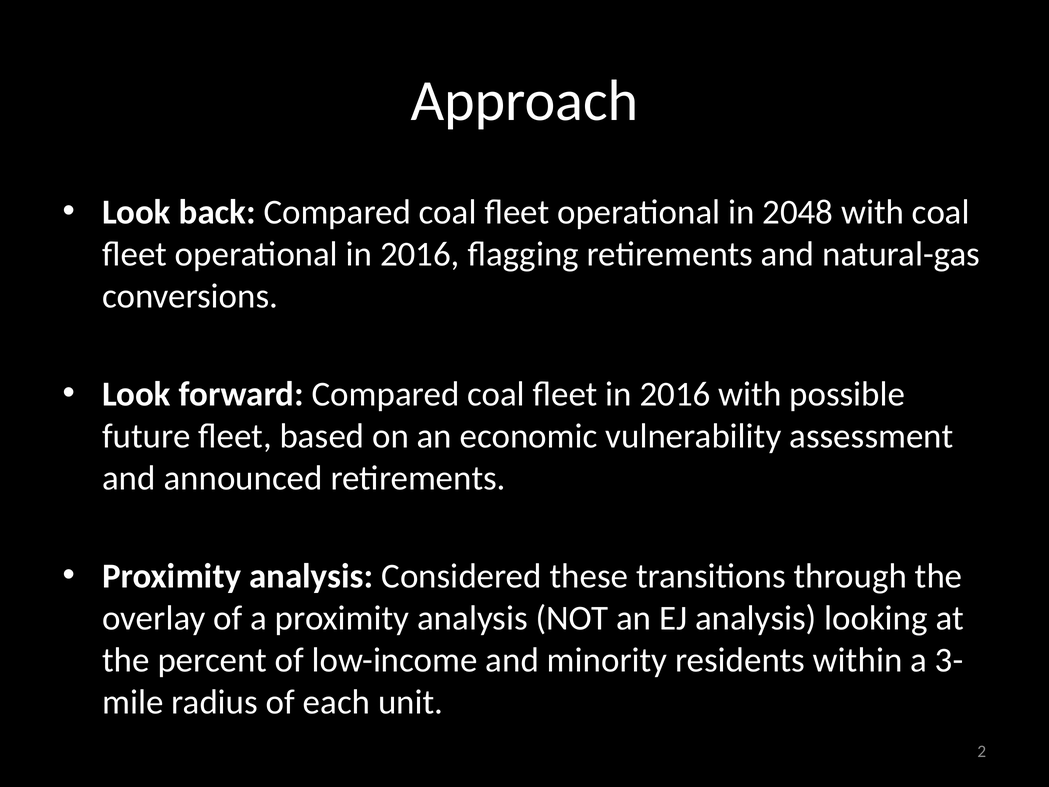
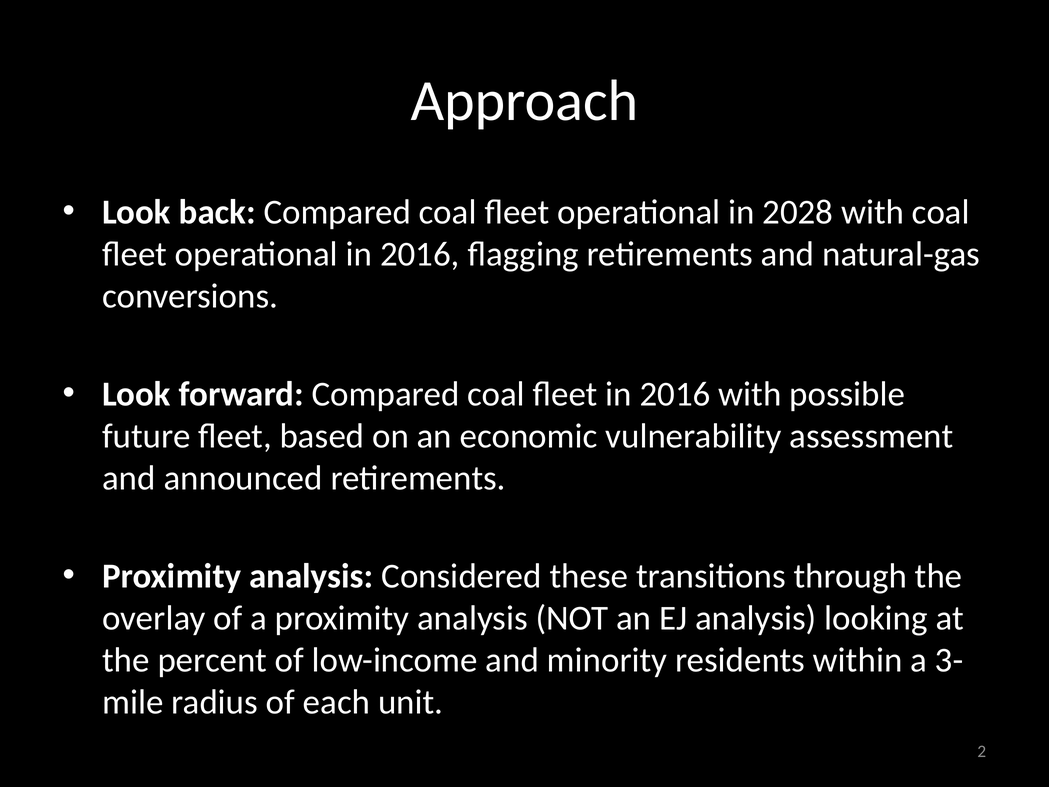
2048: 2048 -> 2028
